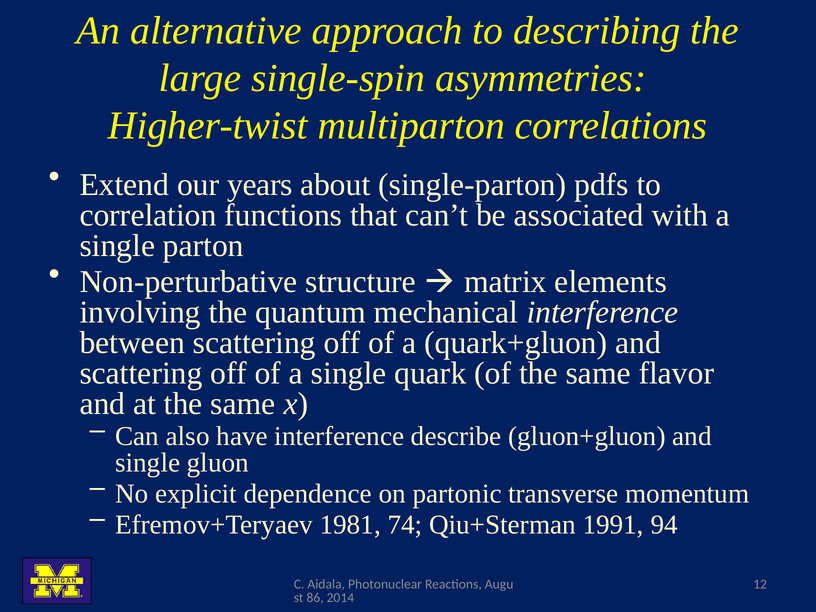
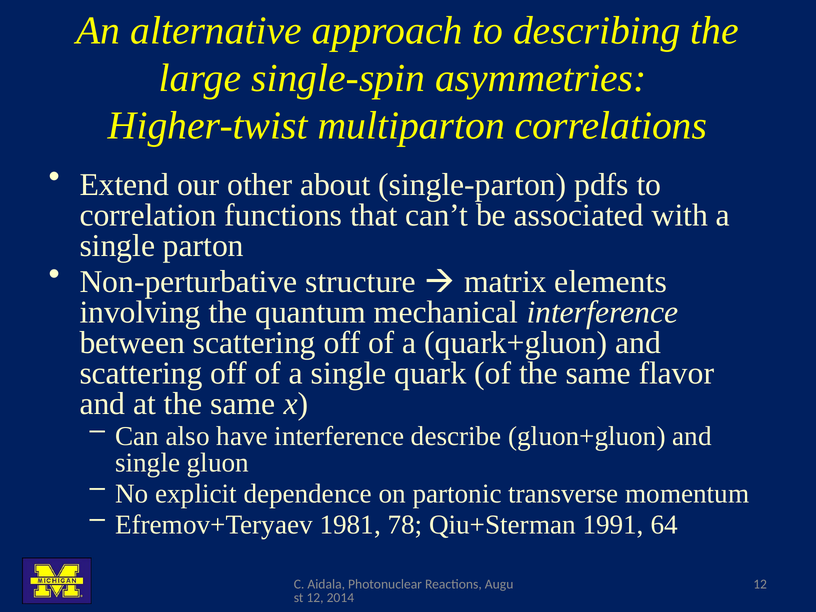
years: years -> other
74: 74 -> 78
94: 94 -> 64
86 at (315, 598): 86 -> 12
